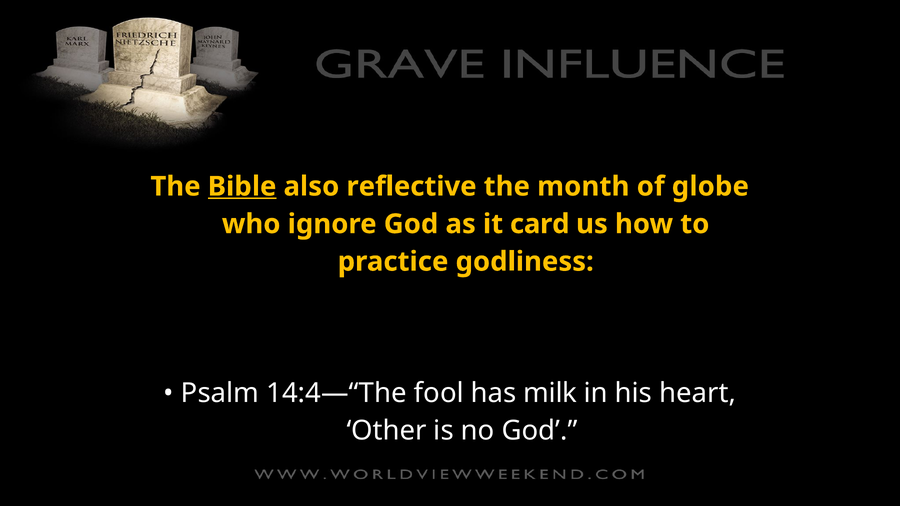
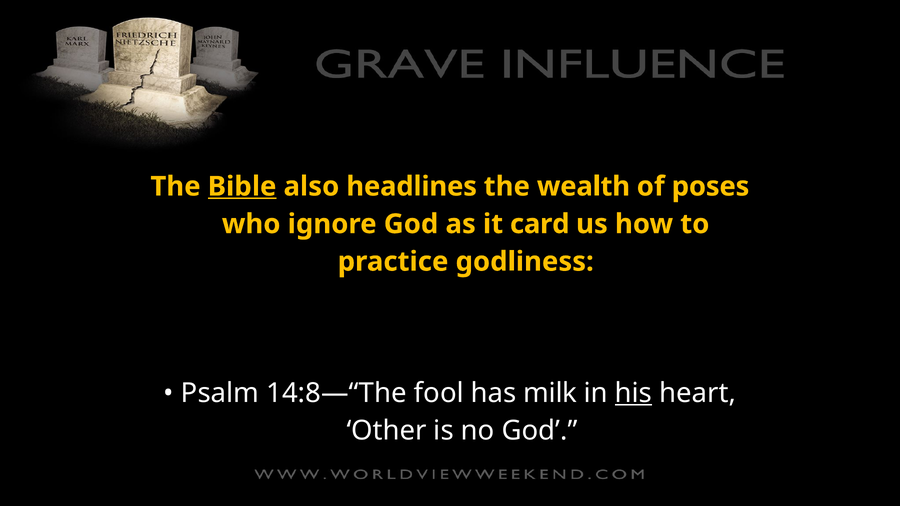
reflective: reflective -> headlines
month: month -> wealth
globe: globe -> poses
14:4—“The: 14:4—“The -> 14:8—“The
his underline: none -> present
